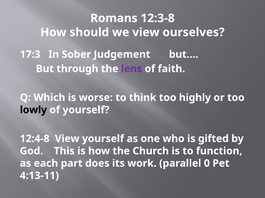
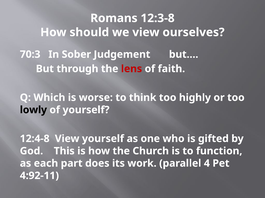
17:3: 17:3 -> 70:3
lens colour: purple -> red
0: 0 -> 4
4:13-11: 4:13-11 -> 4:92-11
